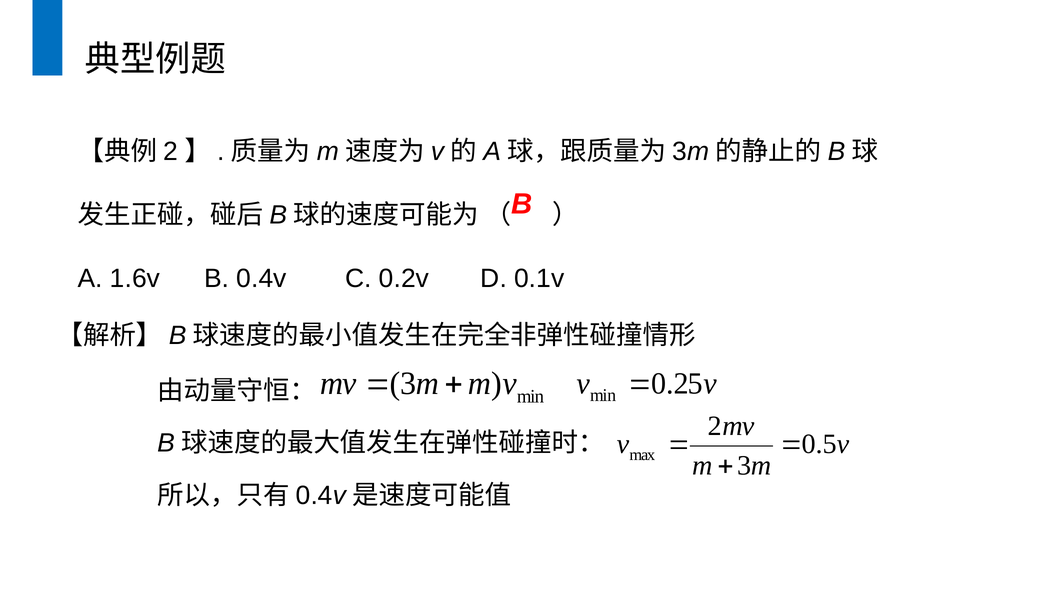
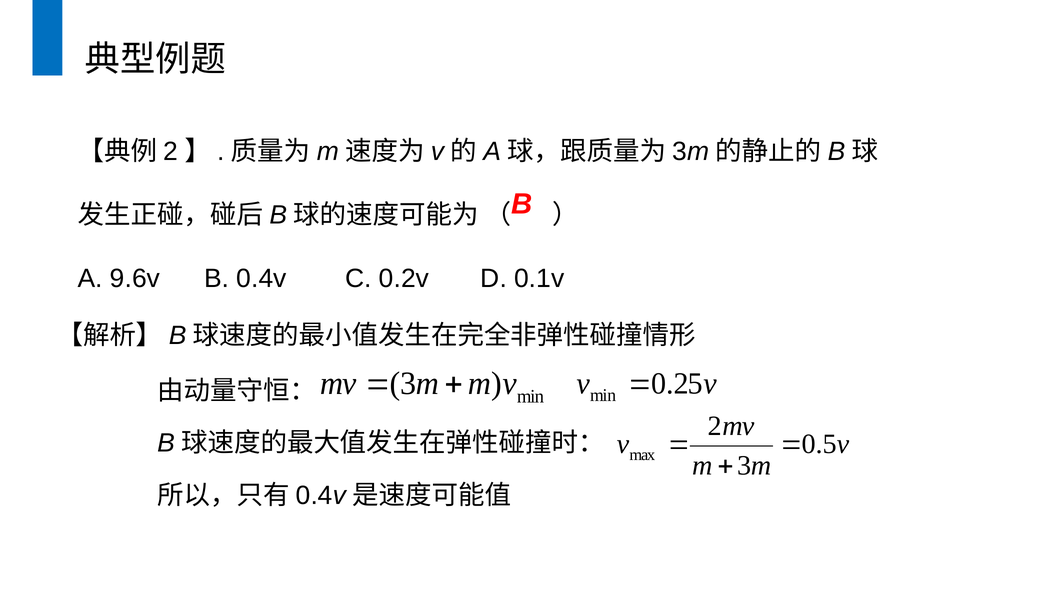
1.6v: 1.6v -> 9.6v
